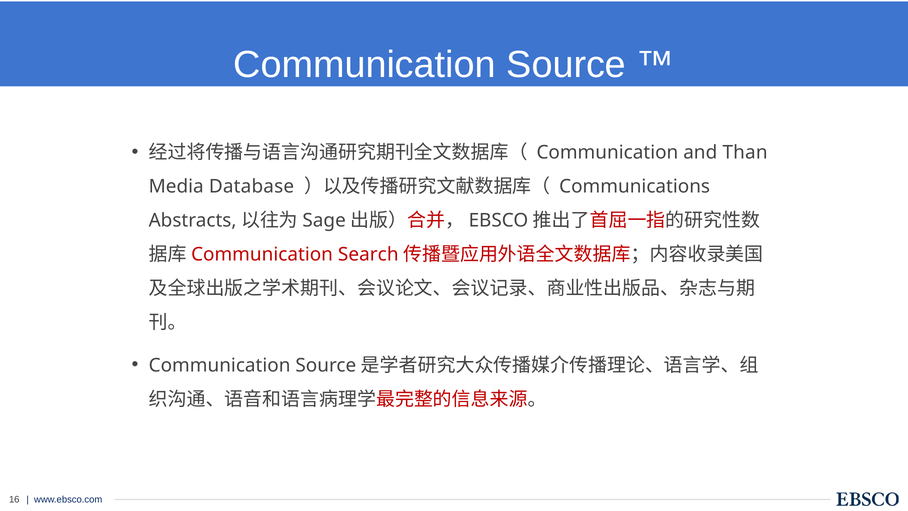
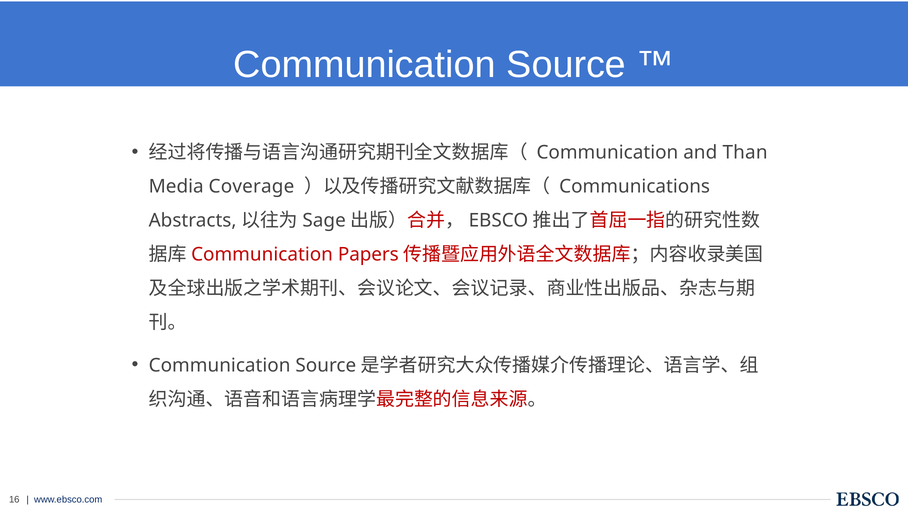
Database: Database -> Coverage
Search: Search -> Papers
